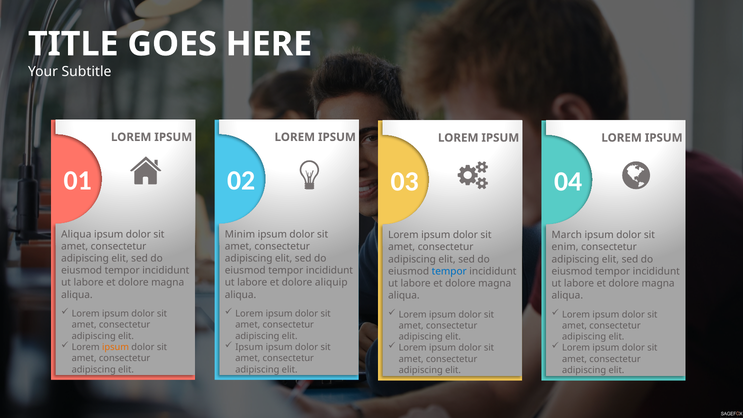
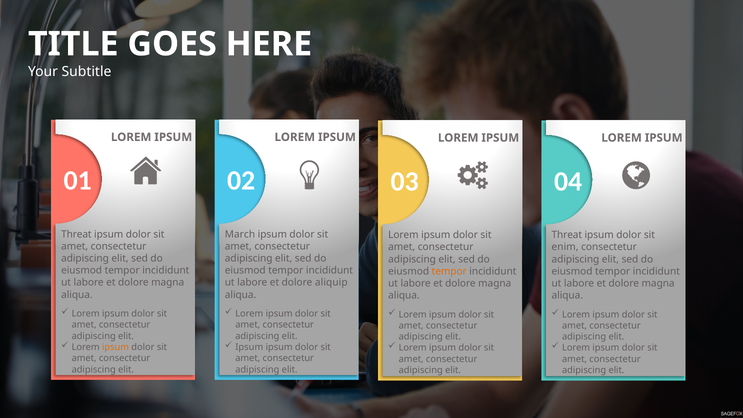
Aliqua at (76, 234): Aliqua -> Threat
Minim: Minim -> March
March at (567, 235): March -> Threat
tempor at (449, 271) colour: blue -> orange
